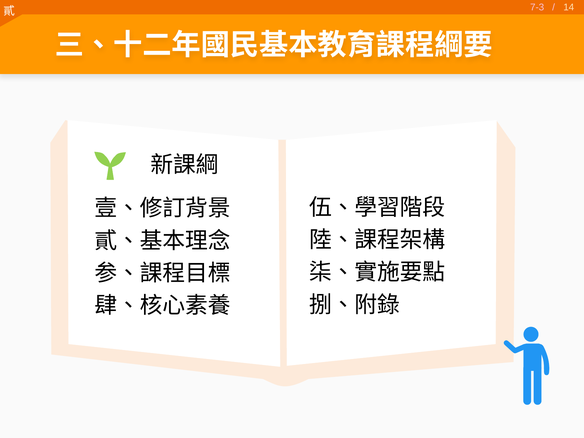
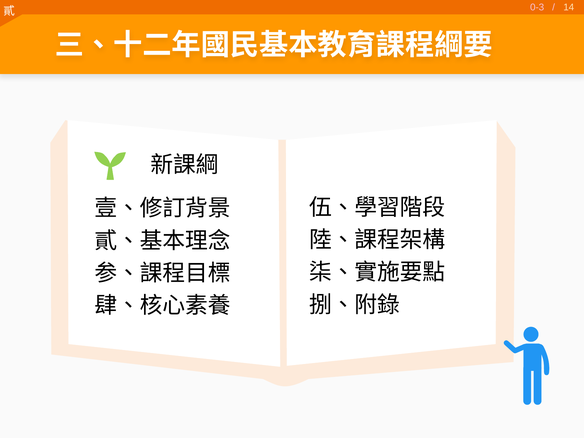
7-3: 7-3 -> 0-3
